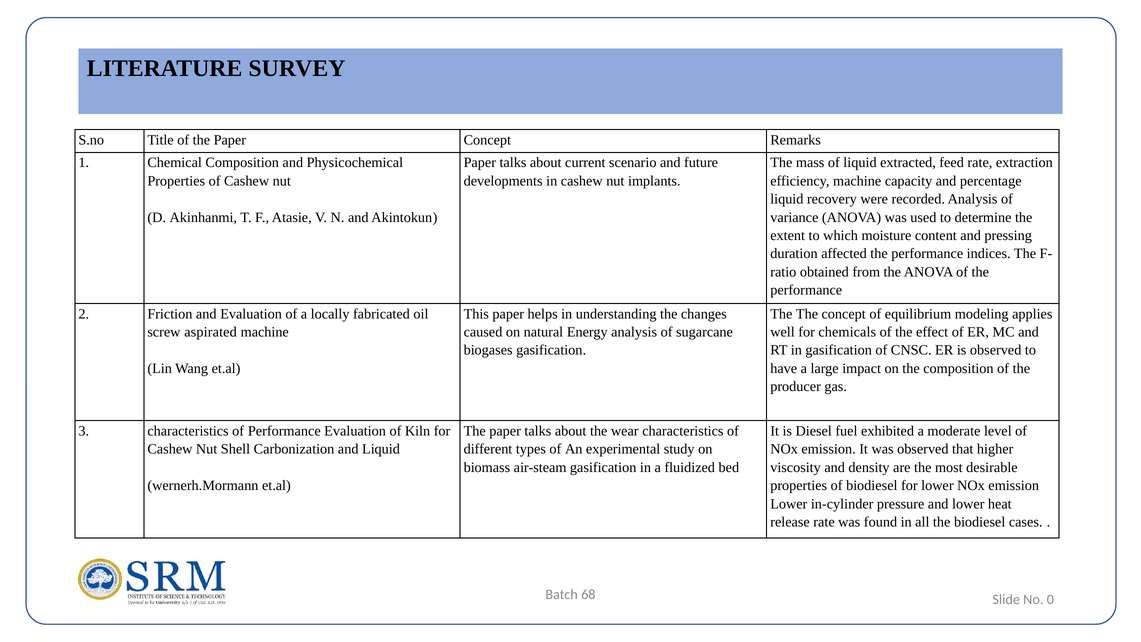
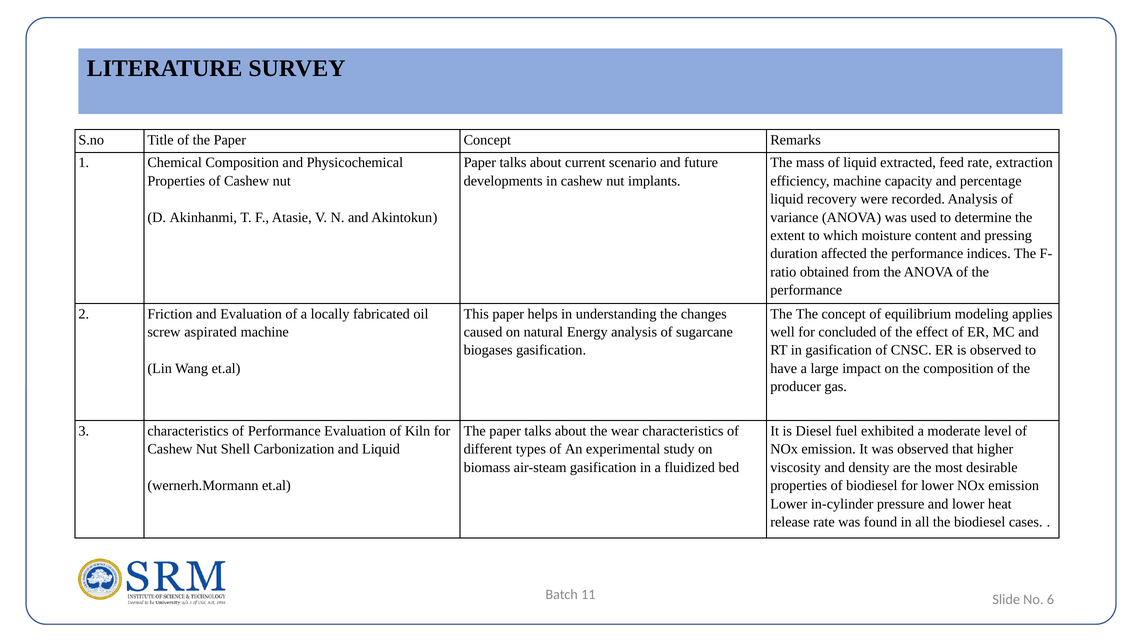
chemicals: chemicals -> concluded
68: 68 -> 11
0: 0 -> 6
